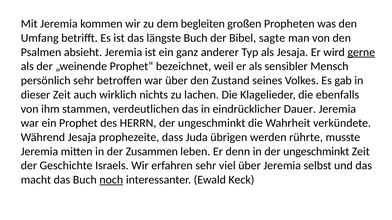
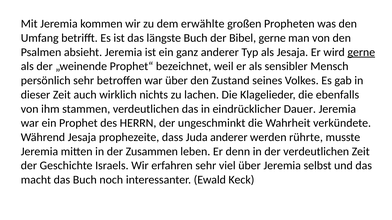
begleiten: begleiten -> erwählte
Bibel sagte: sagte -> gerne
Juda übrigen: übrigen -> anderer
in der ungeschminkt: ungeschminkt -> verdeutlichen
noch underline: present -> none
